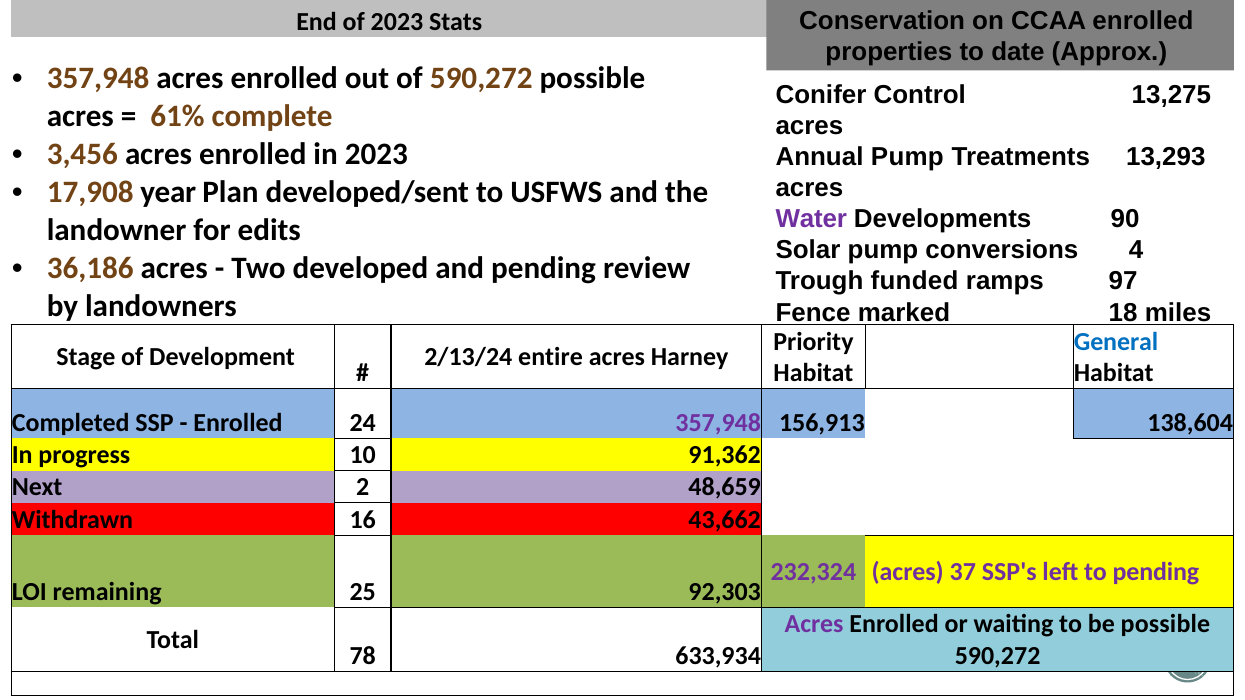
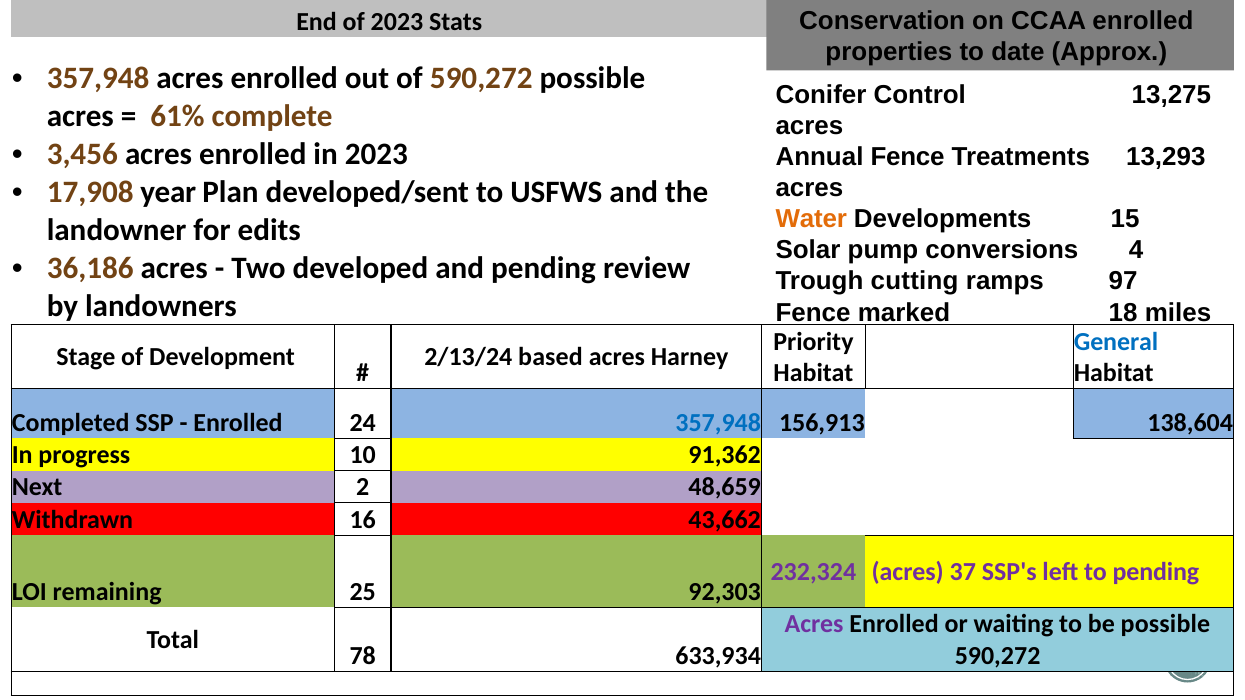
Annual Pump: Pump -> Fence
Water colour: purple -> orange
90: 90 -> 15
funded: funded -> cutting
entire: entire -> based
357,948 at (718, 423) colour: purple -> blue
